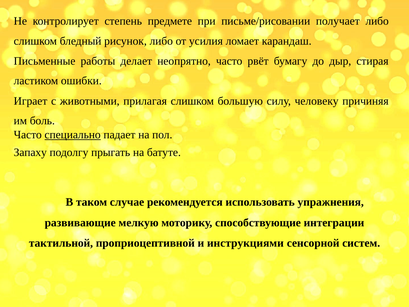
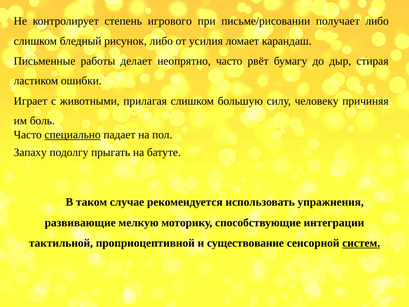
предмете: предмете -> игрового
инструкциями: инструкциями -> существование
систем underline: none -> present
